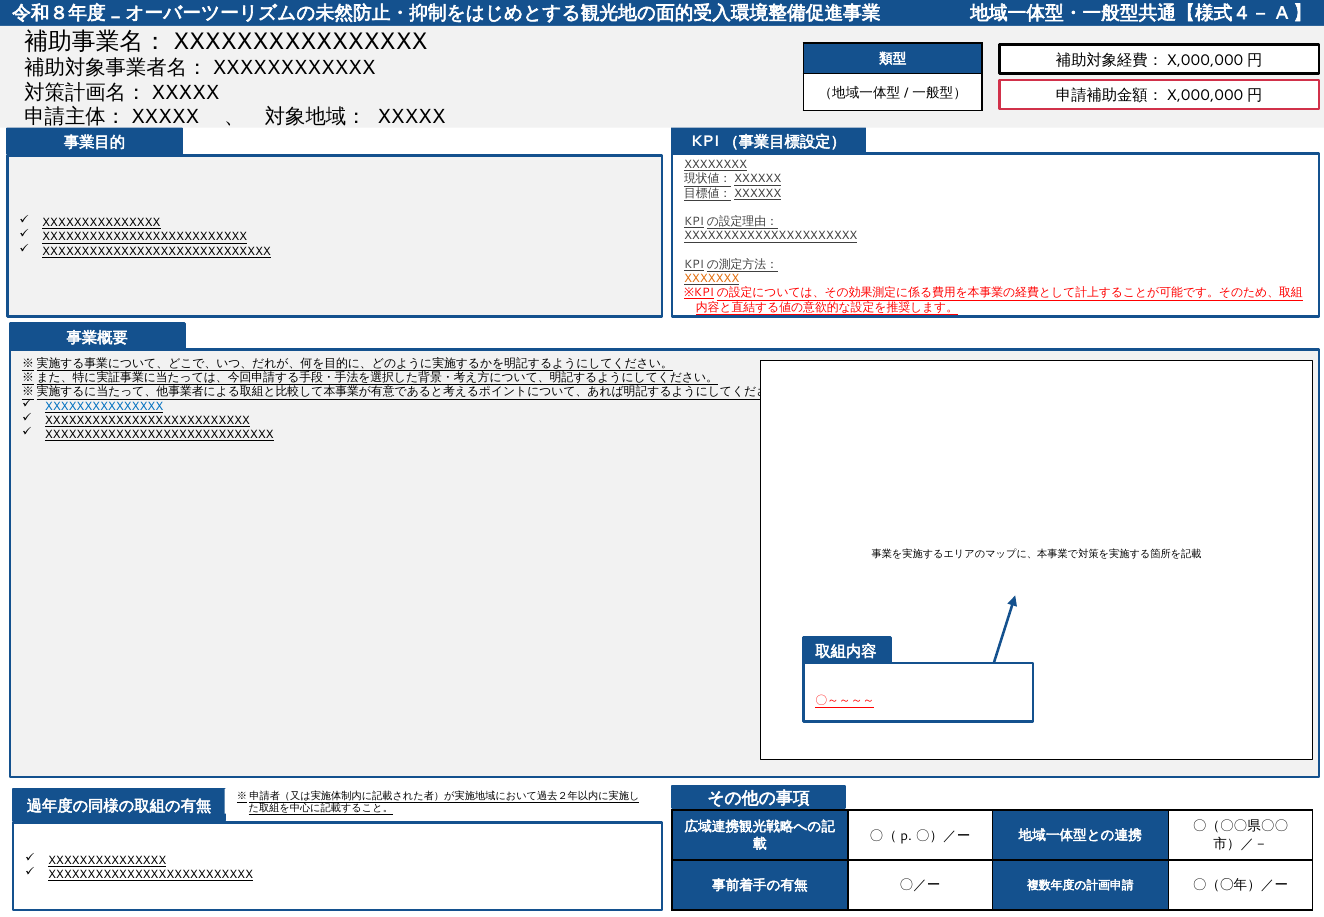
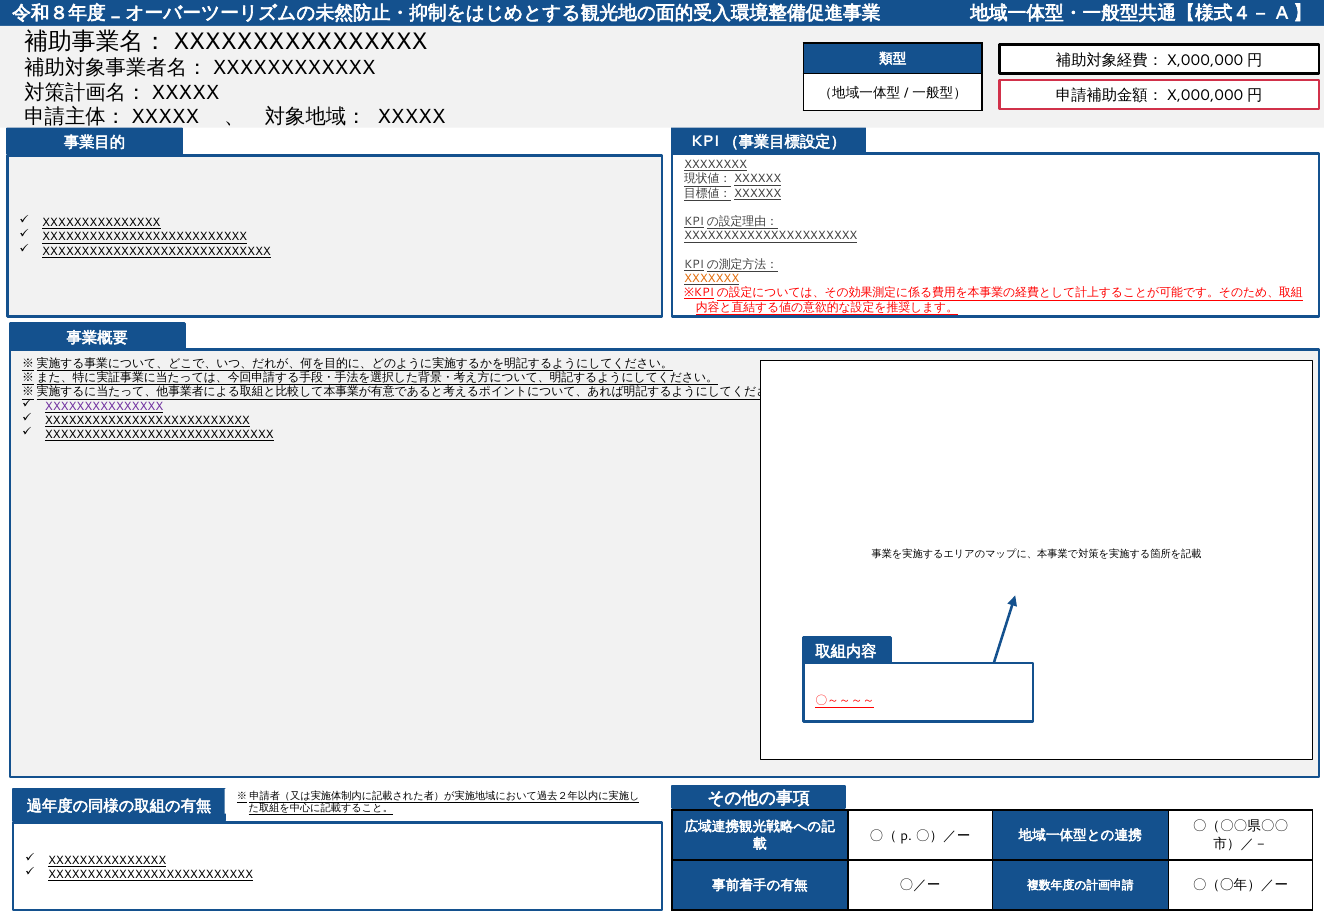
XXXXXXXXXXXXXXX at (104, 406) colour: blue -> purple
